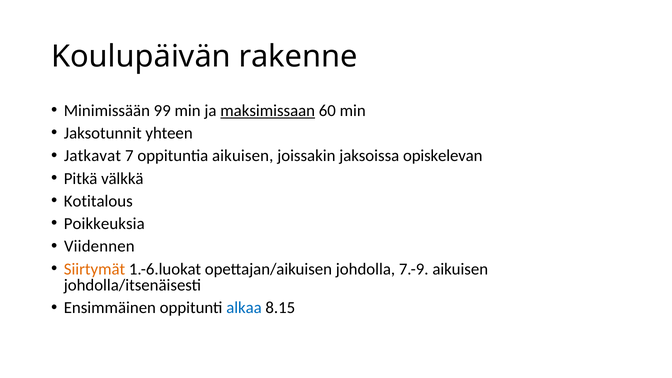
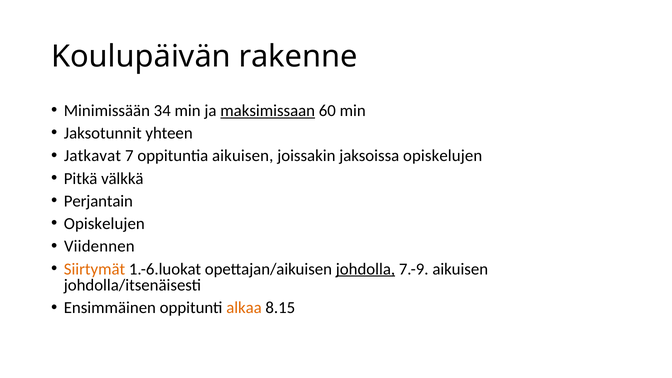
99: 99 -> 34
jaksoissa opiskelevan: opiskelevan -> opiskelujen
Kotitalous: Kotitalous -> Perjantain
Poikkeuksia at (104, 224): Poikkeuksia -> Opiskelujen
johdolla underline: none -> present
alkaa colour: blue -> orange
